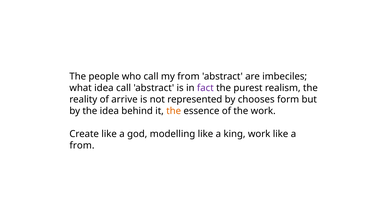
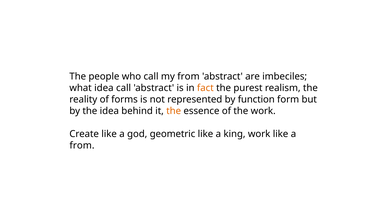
fact colour: purple -> orange
arrive: arrive -> forms
chooses: chooses -> function
modelling: modelling -> geometric
